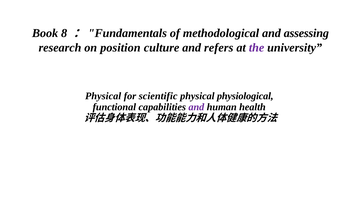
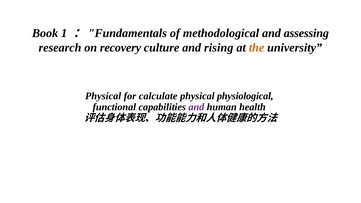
8: 8 -> 1
position: position -> recovery
refers: refers -> rising
the colour: purple -> orange
scientific: scientific -> calculate
